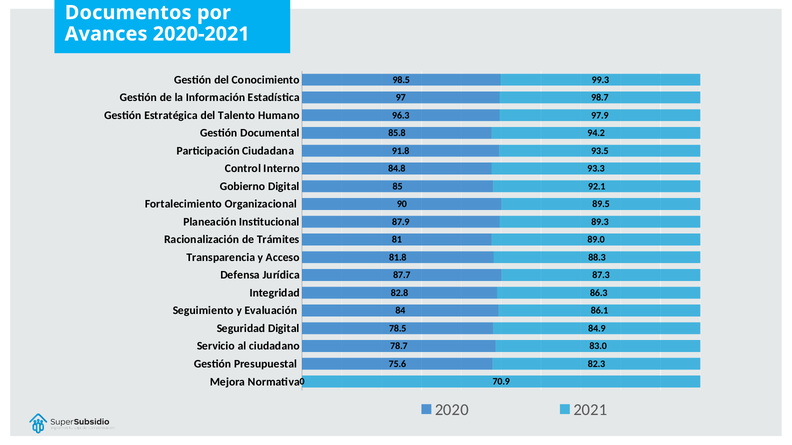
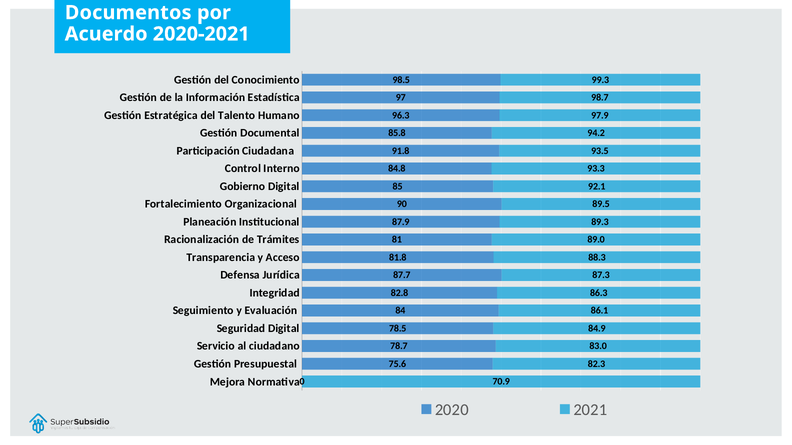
Avances: Avances -> Acuerdo
